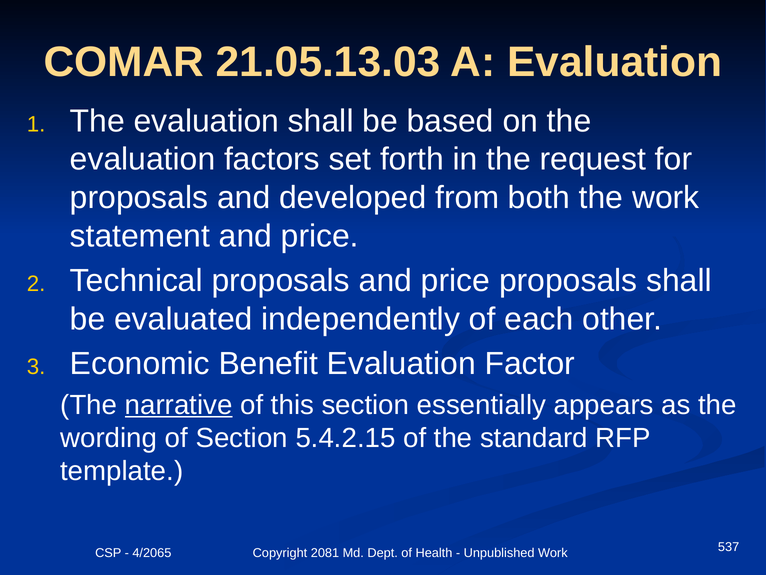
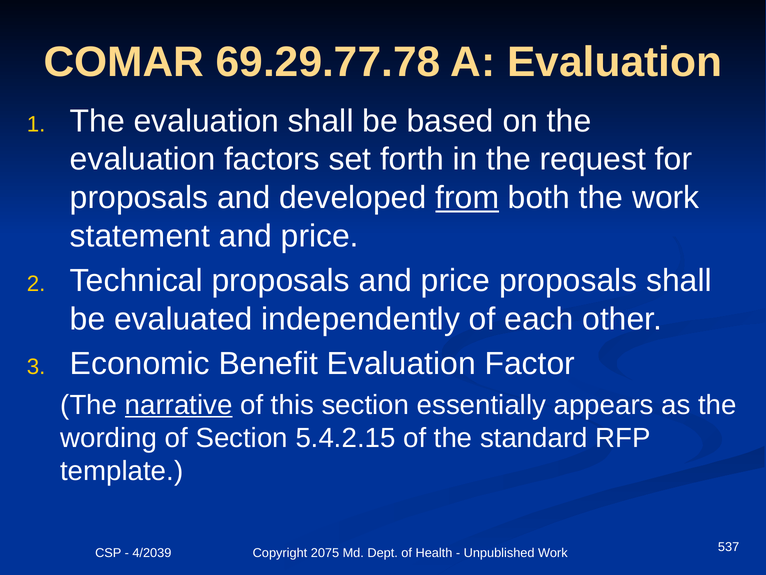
21.05.13.03: 21.05.13.03 -> 69.29.77.78
from underline: none -> present
4/2065: 4/2065 -> 4/2039
2081: 2081 -> 2075
